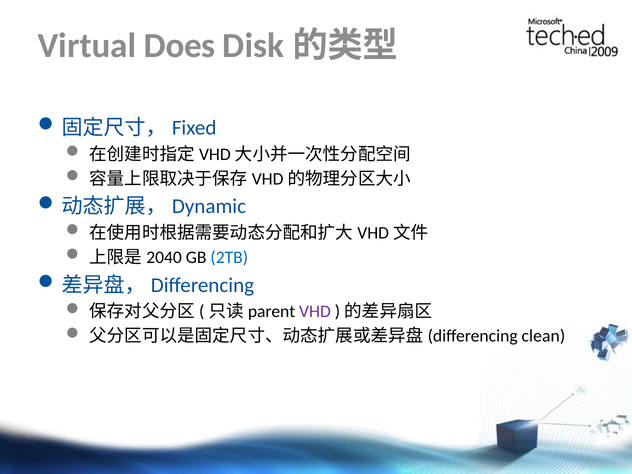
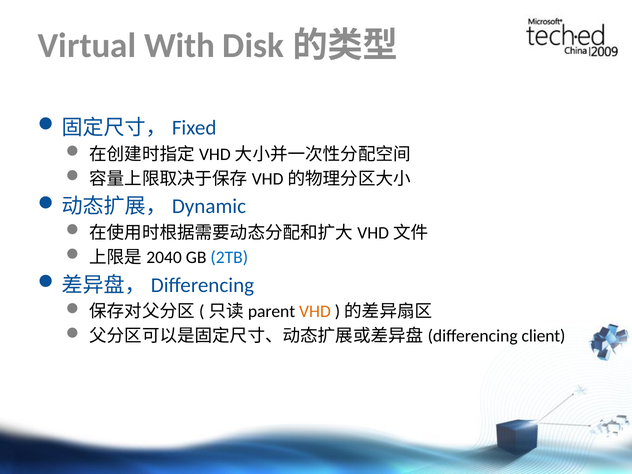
Does: Does -> With
VHD colour: purple -> orange
clean: clean -> client
